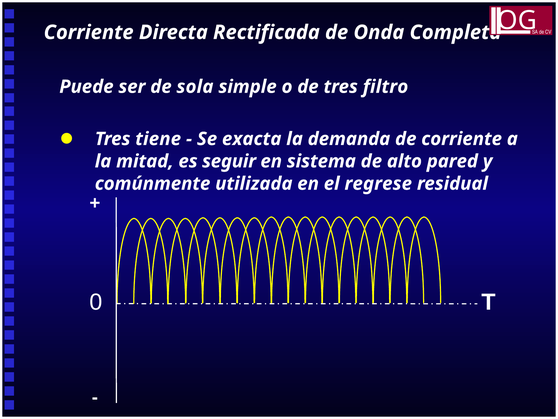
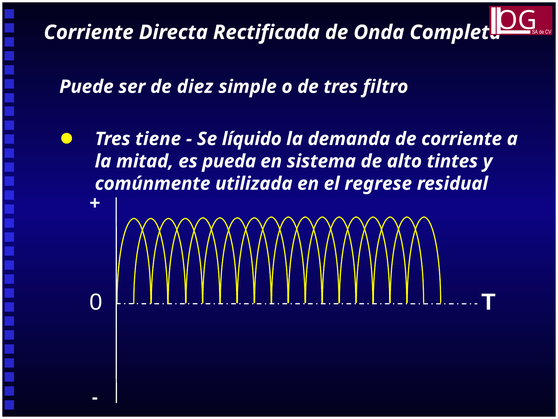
sola: sola -> diez
exacta: exacta -> líquido
seguir: seguir -> pueda
pared: pared -> tintes
